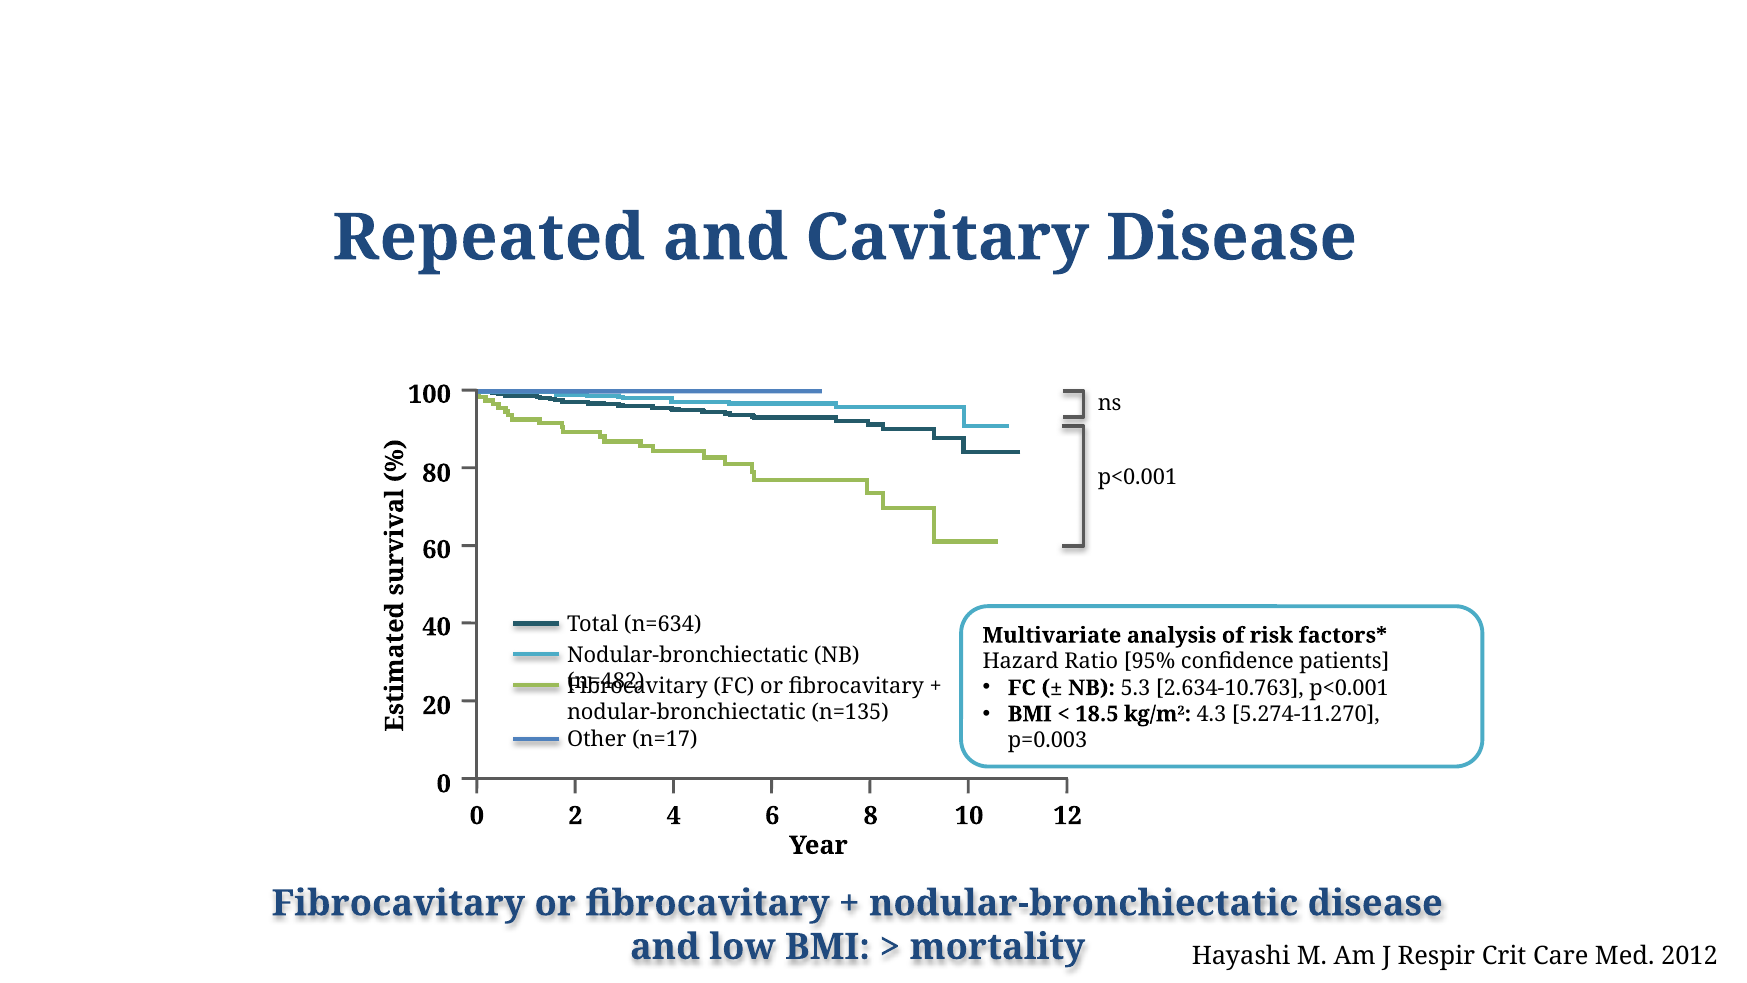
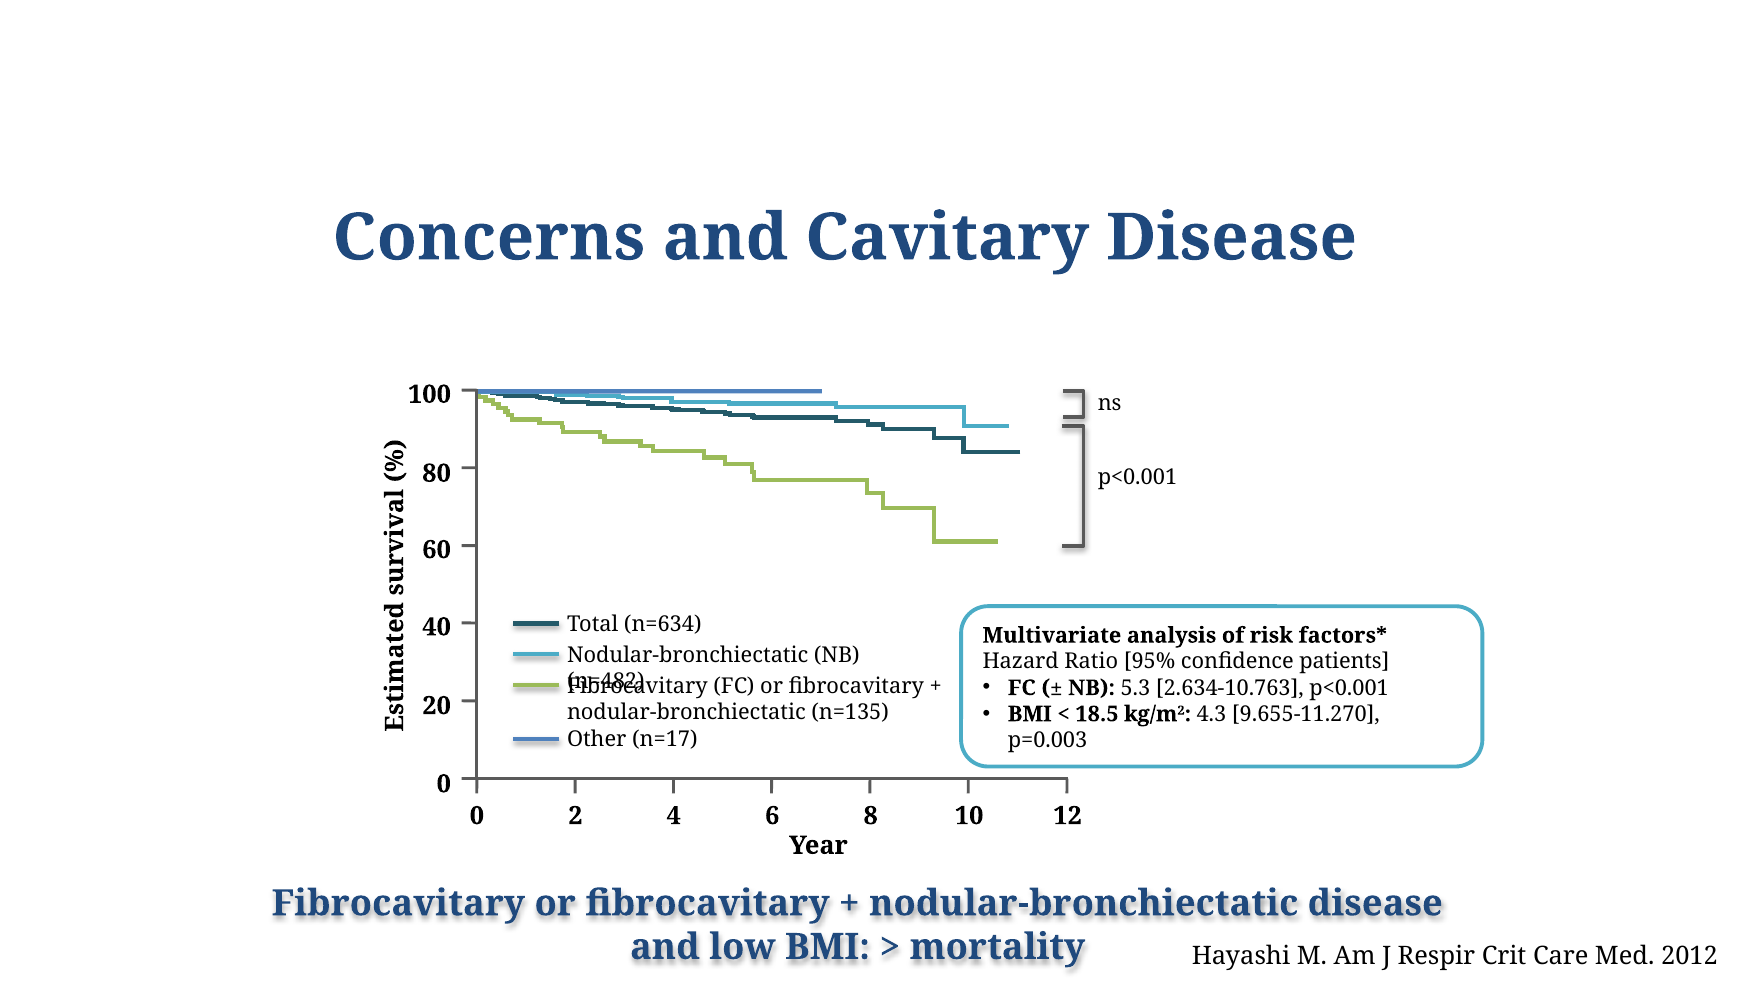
Repeated: Repeated -> Concerns
5.274-11.270: 5.274-11.270 -> 9.655-11.270
